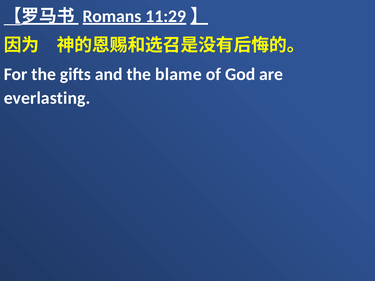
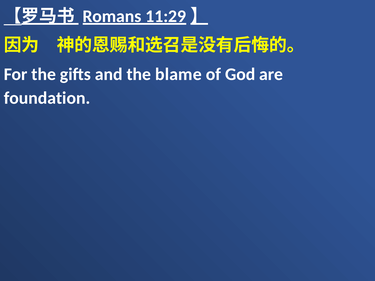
everlasting: everlasting -> foundation
